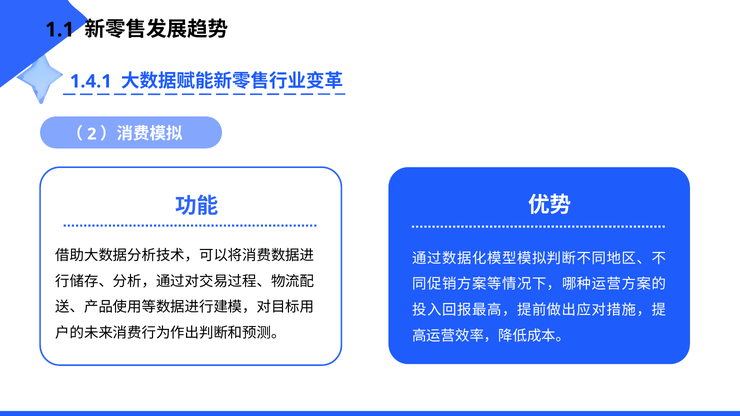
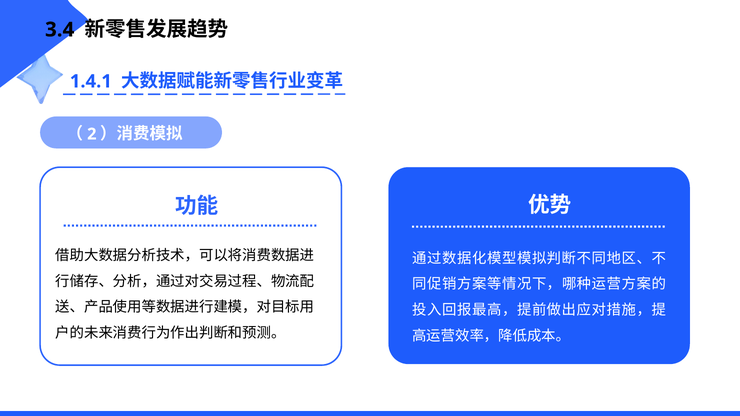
1.1: 1.1 -> 3.4
